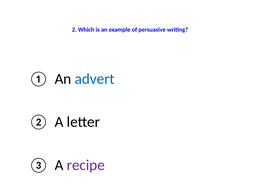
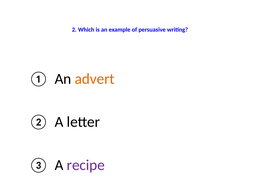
advert colour: blue -> orange
